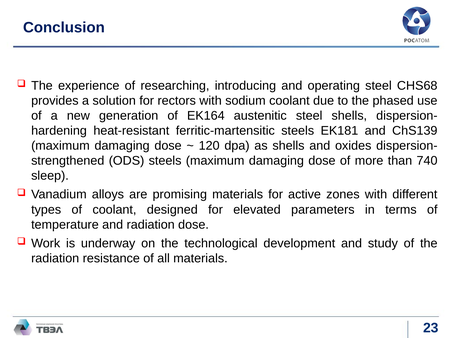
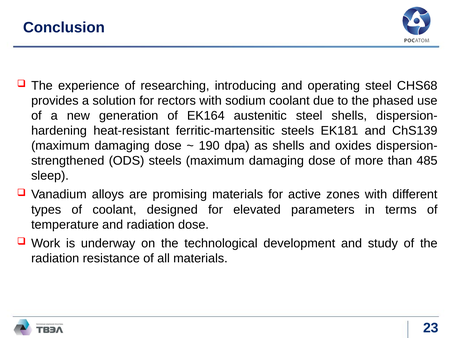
120: 120 -> 190
740: 740 -> 485
